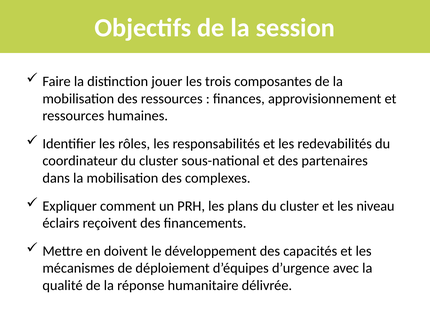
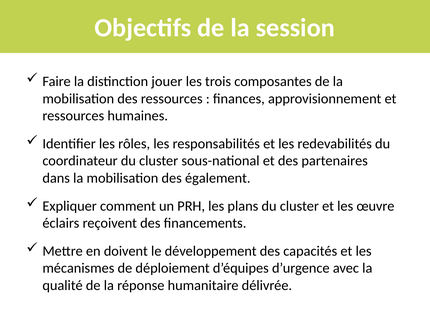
complexes: complexes -> également
niveau: niveau -> œuvre
